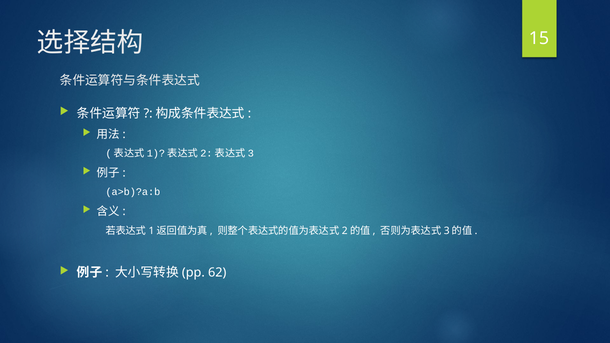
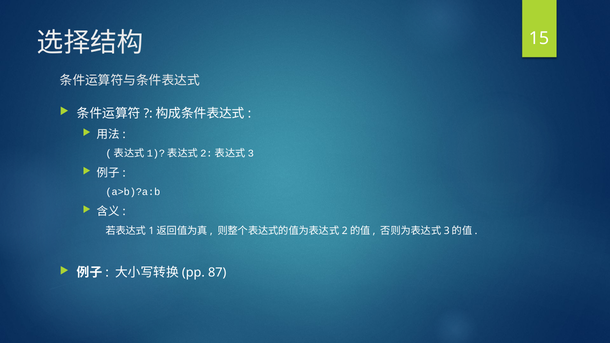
62: 62 -> 87
